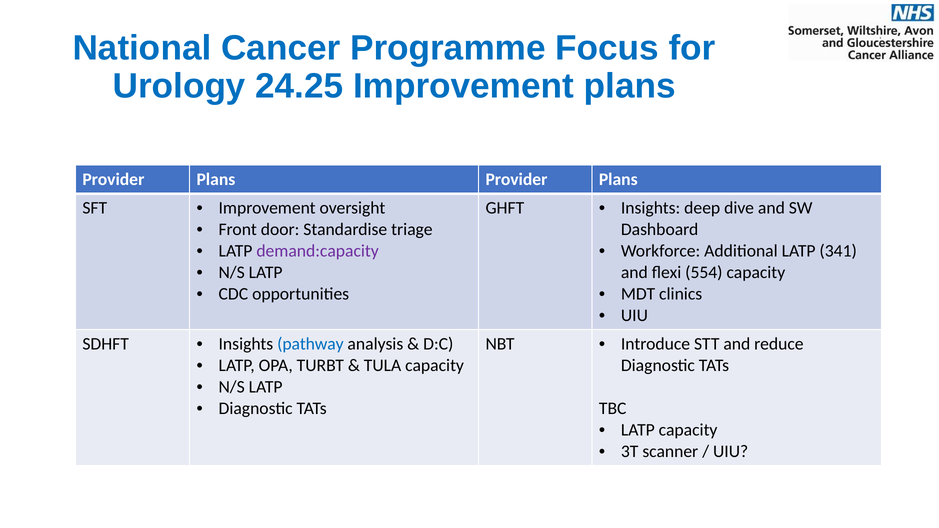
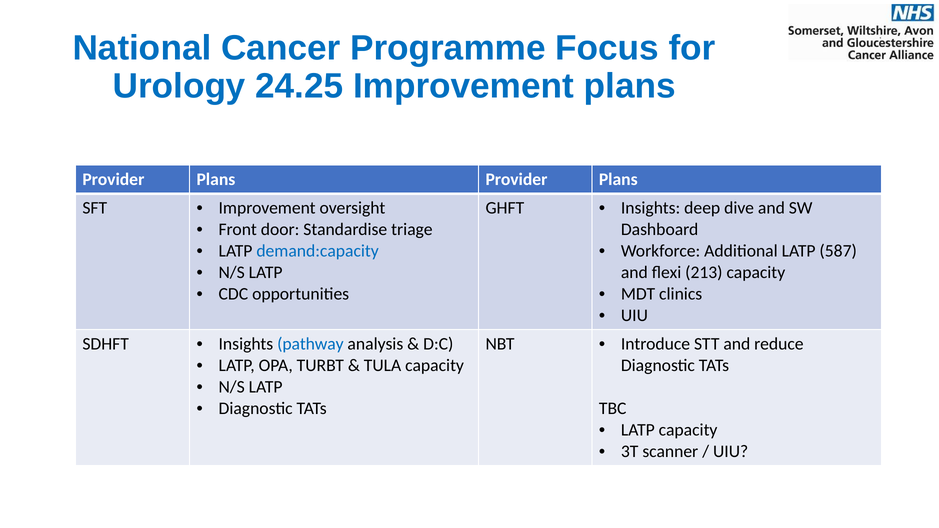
demand:capacity colour: purple -> blue
341: 341 -> 587
554: 554 -> 213
